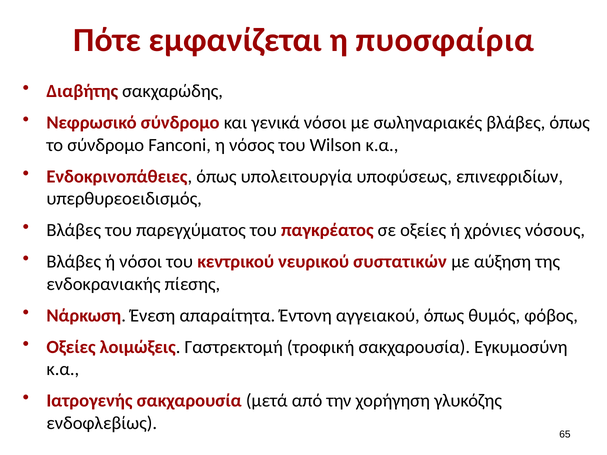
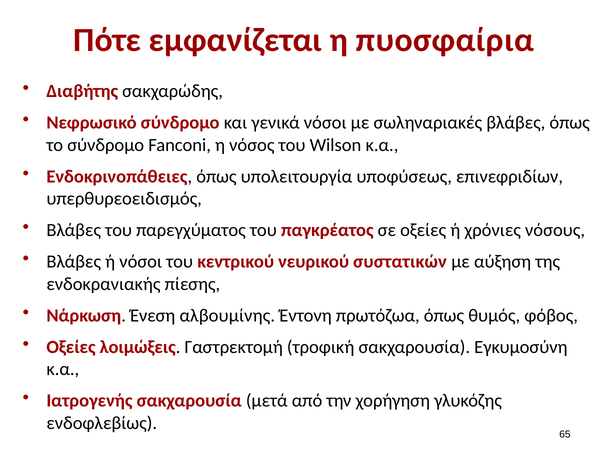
απαραίτητα: απαραίτητα -> αλβουμίνης
αγγειακού: αγγειακού -> πρωτόζωα
